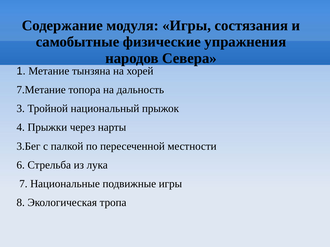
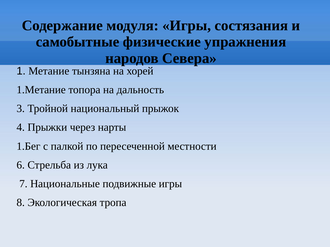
7.Метание: 7.Метание -> 1.Метание
3.Бег: 3.Бег -> 1.Бег
